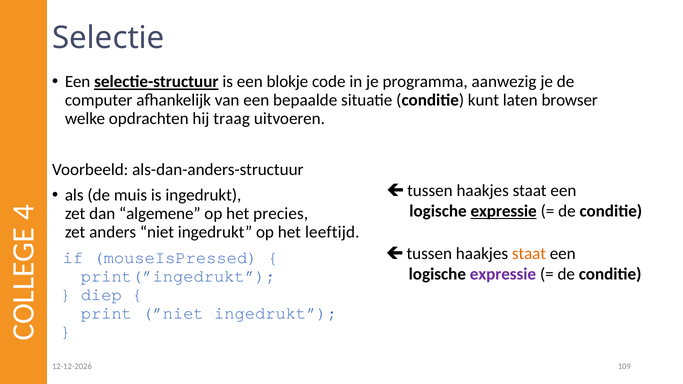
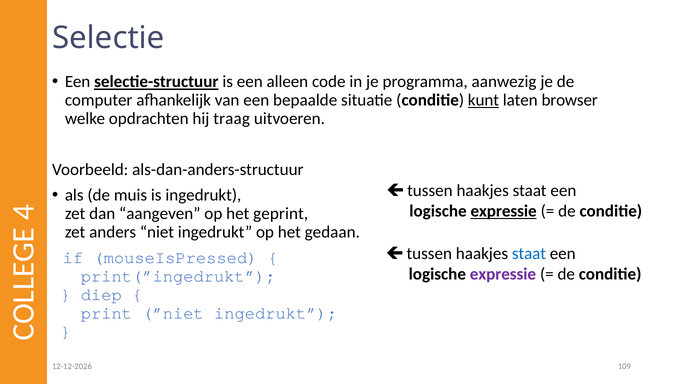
blokje: blokje -> alleen
kunt underline: none -> present
algemene: algemene -> aangeven
precies: precies -> geprint
leeftijd: leeftijd -> gedaan
staat at (529, 254) colour: orange -> blue
